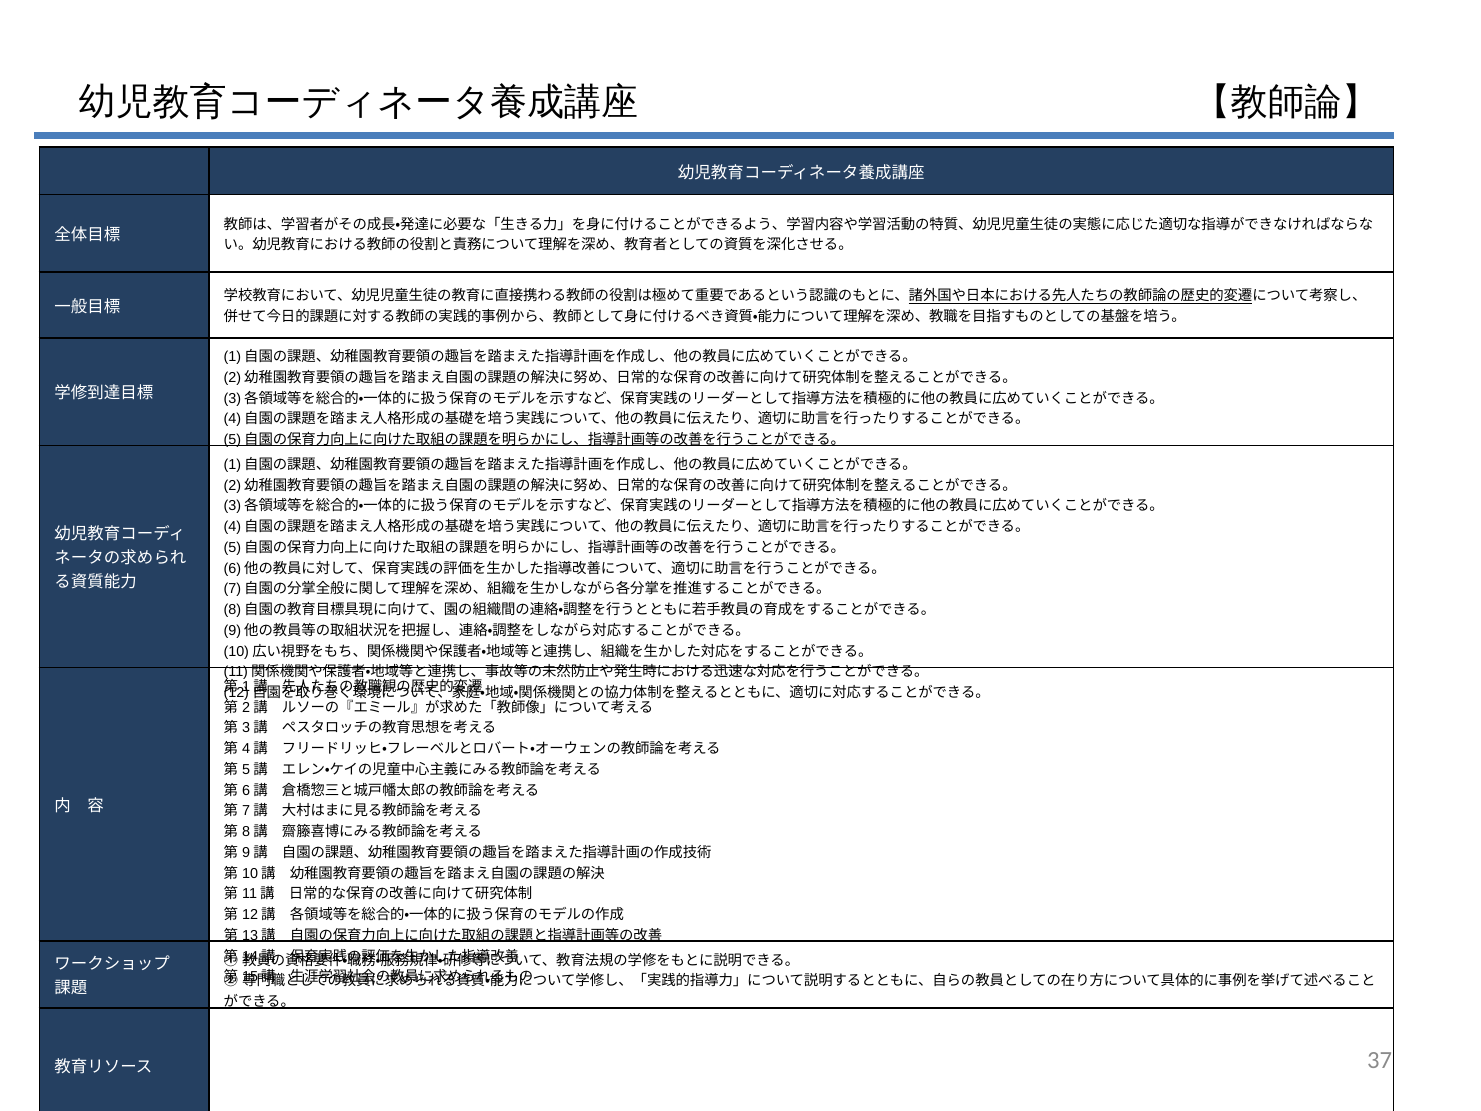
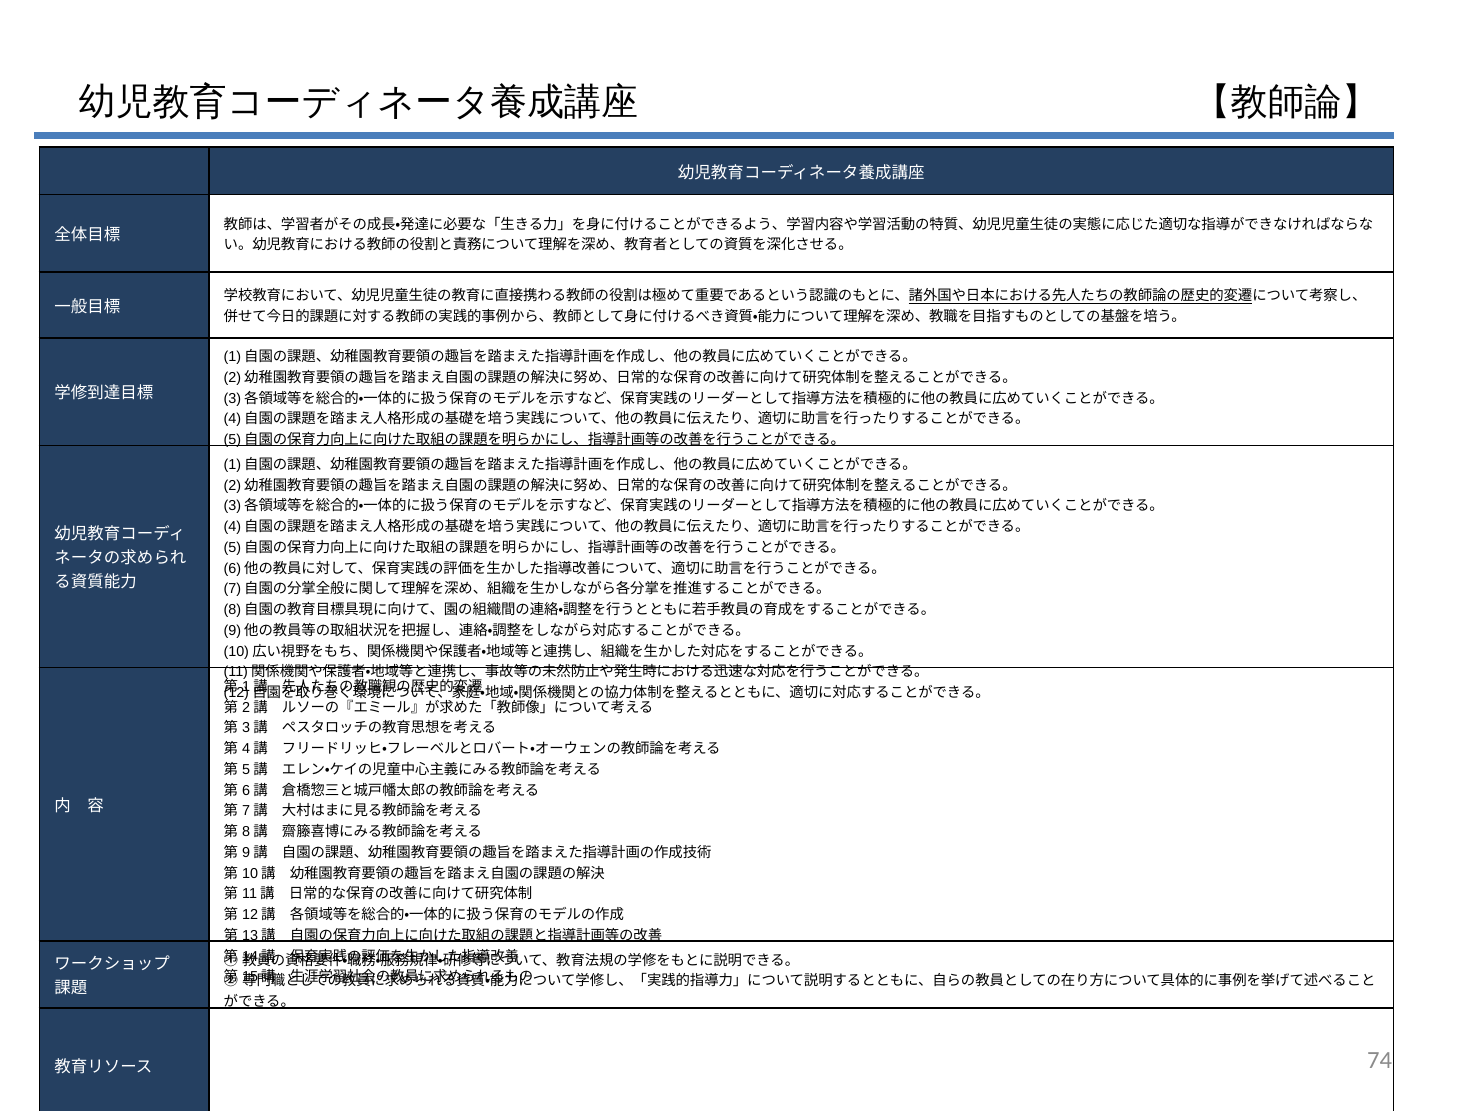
37: 37 -> 74
